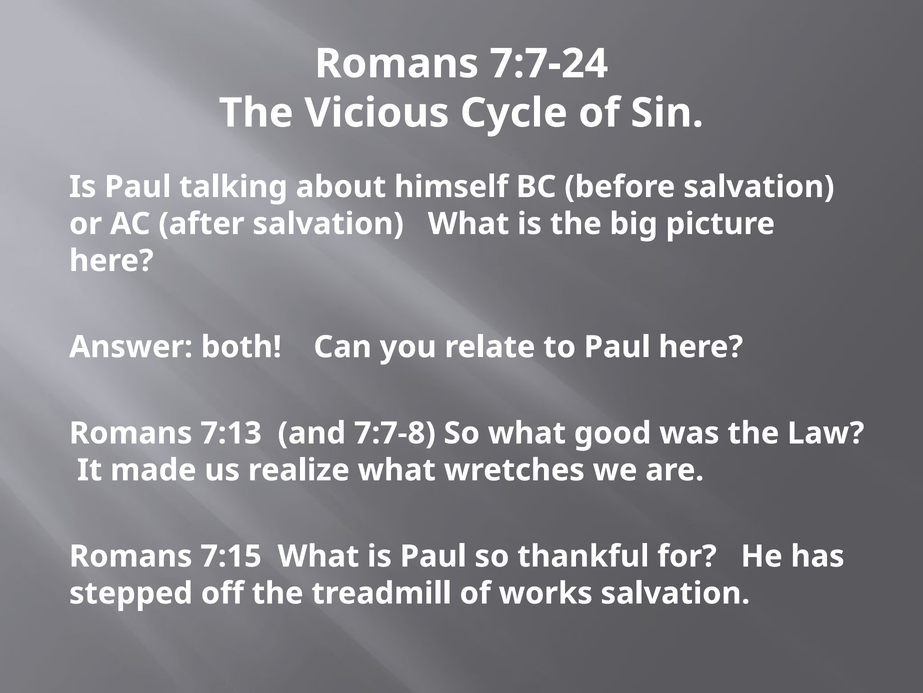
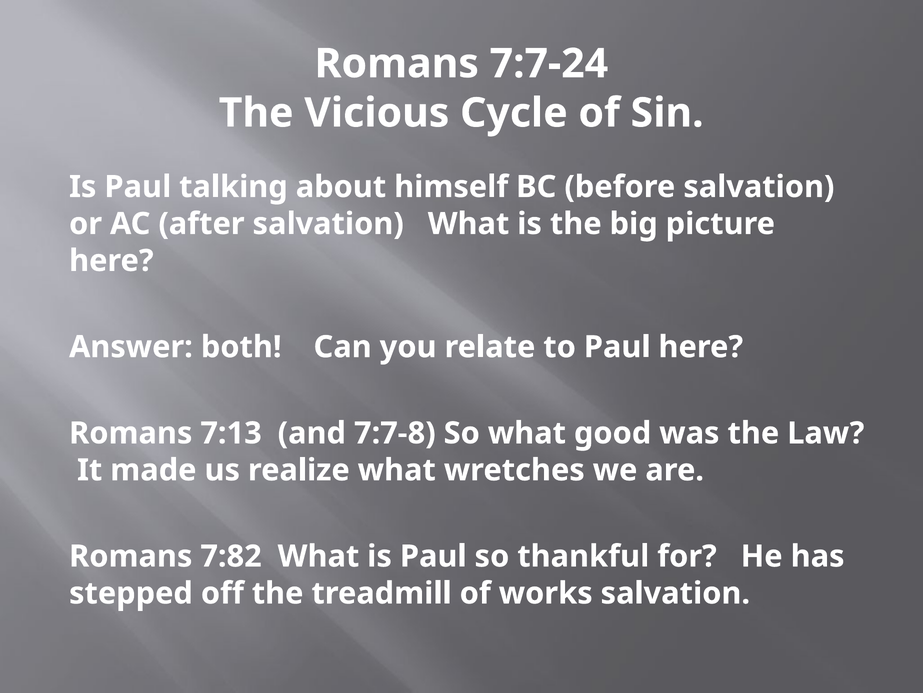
7:15: 7:15 -> 7:82
